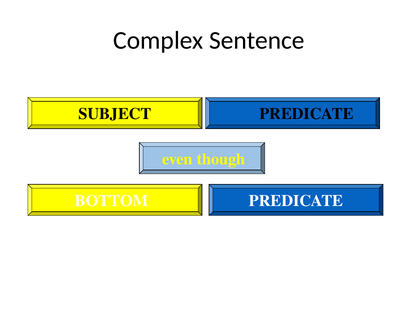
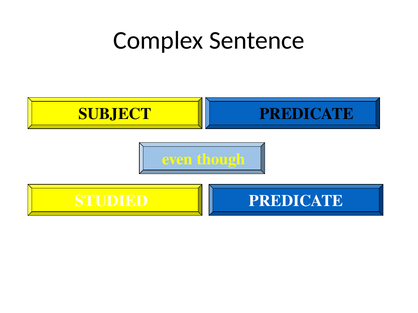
BOTTOM: BOTTOM -> STUDIED
